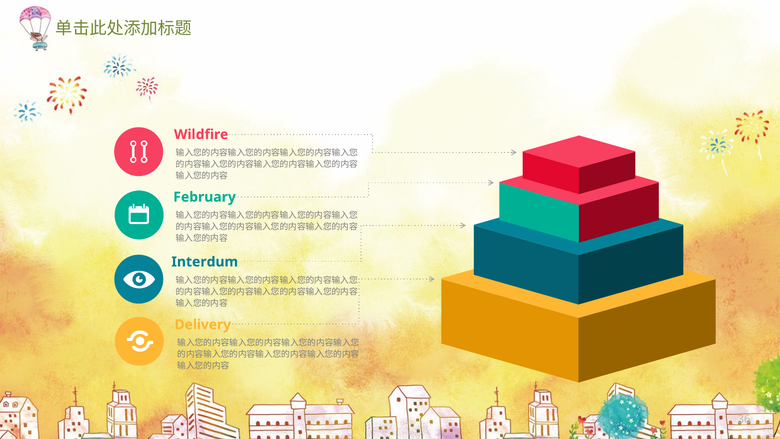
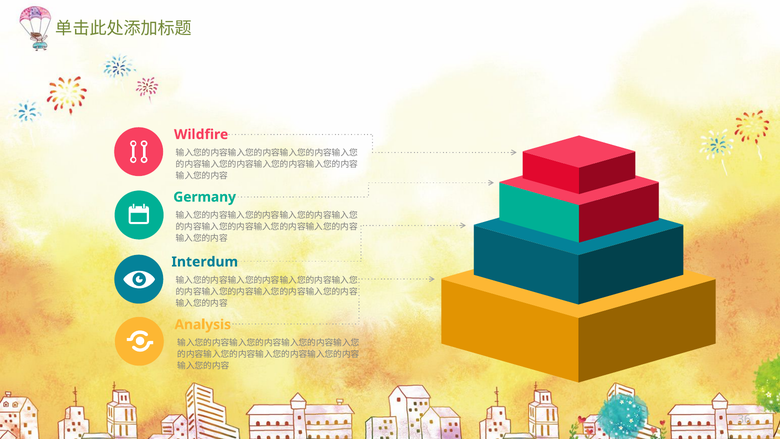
February: February -> Germany
Delivery: Delivery -> Analysis
